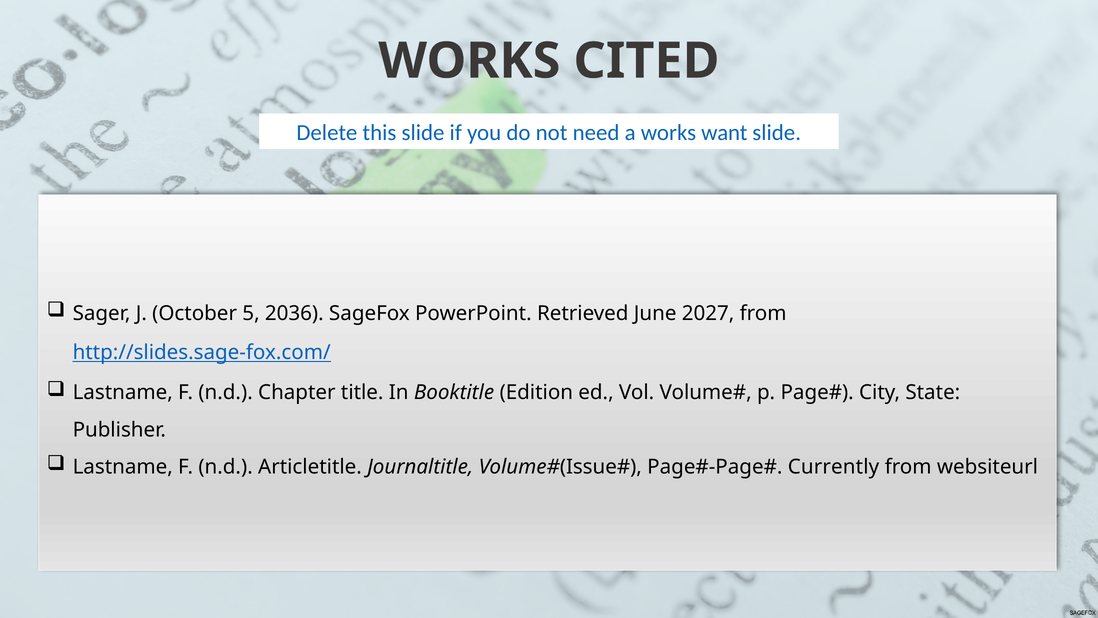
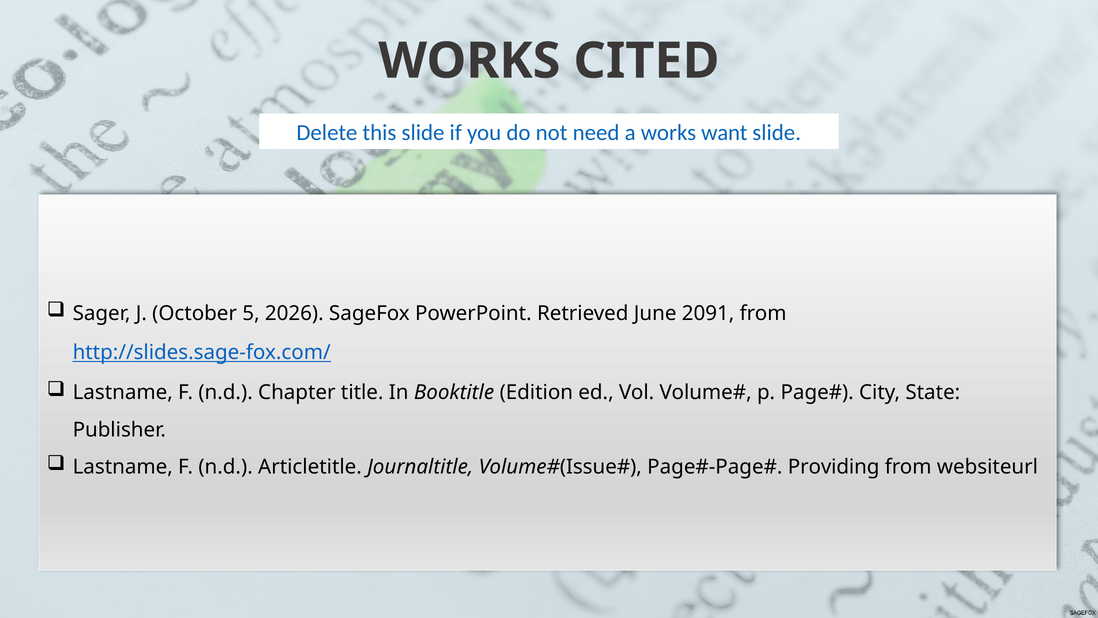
2036: 2036 -> 2026
2027: 2027 -> 2091
Currently: Currently -> Providing
